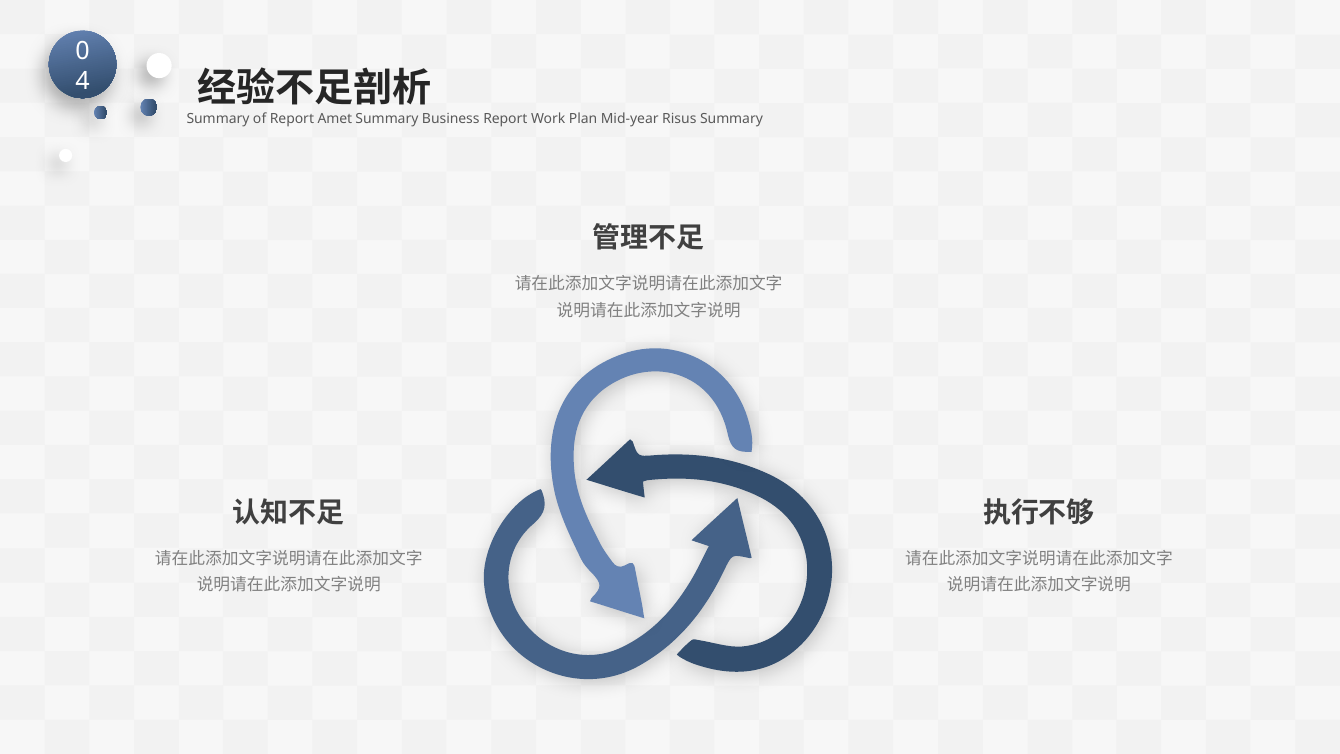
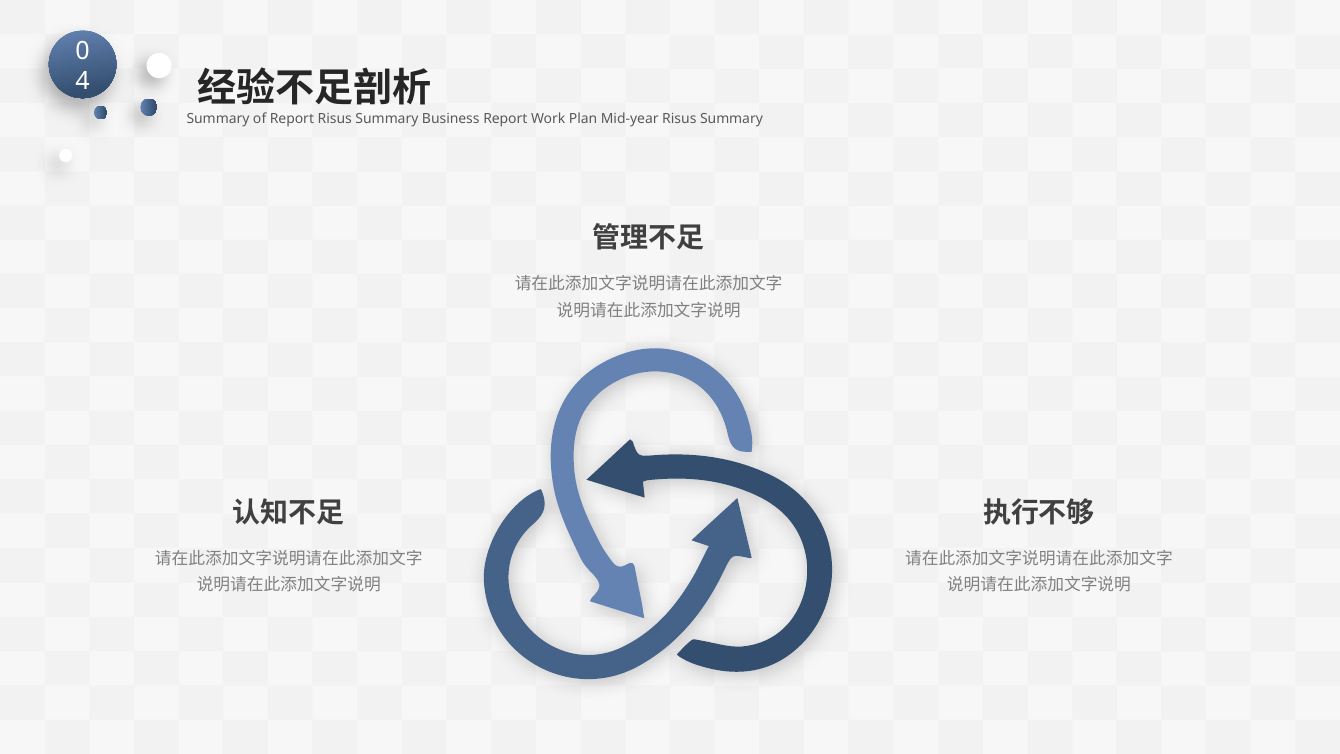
Report Amet: Amet -> Risus
